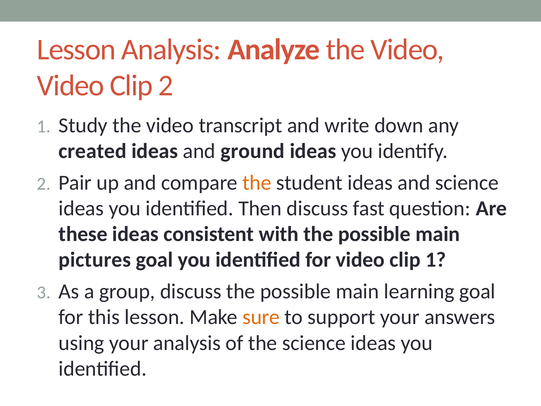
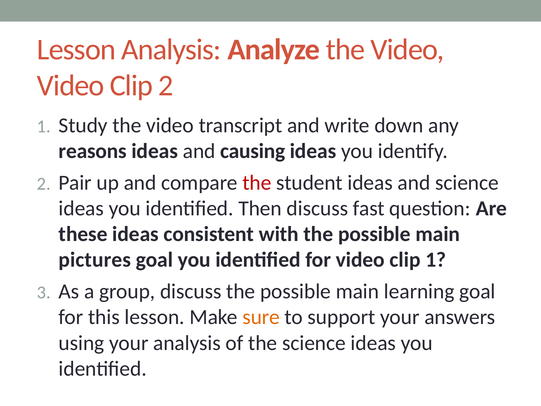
created: created -> reasons
ground: ground -> causing
the at (257, 183) colour: orange -> red
